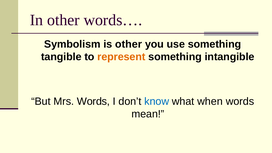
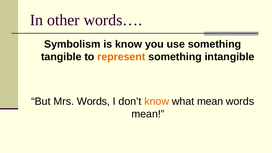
is other: other -> know
know at (157, 101) colour: blue -> orange
what when: when -> mean
